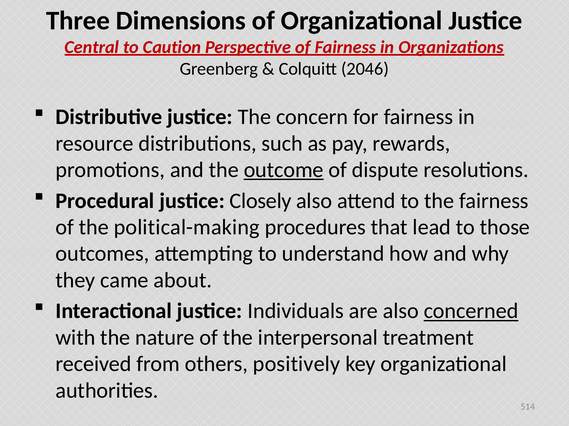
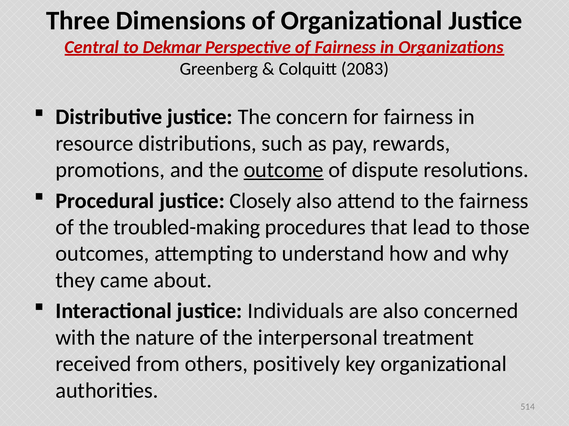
Caution: Caution -> Dekmar
2046: 2046 -> 2083
political-making: political-making -> troubled-making
concerned underline: present -> none
